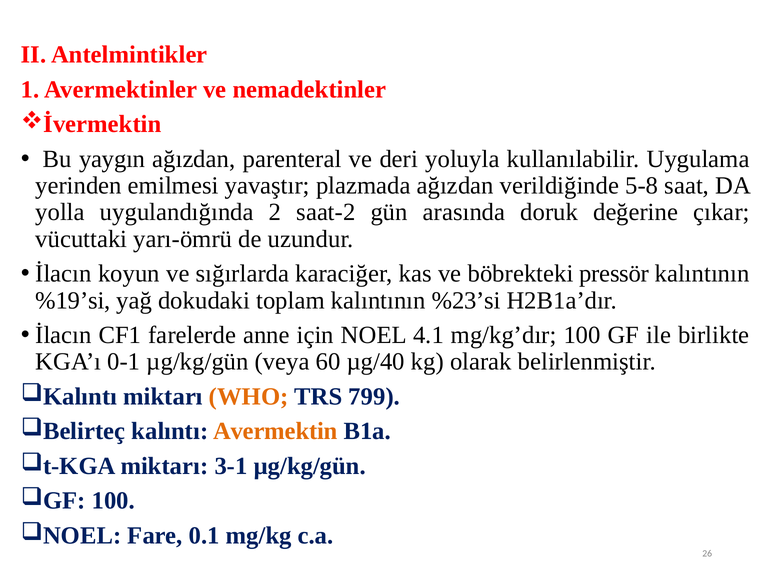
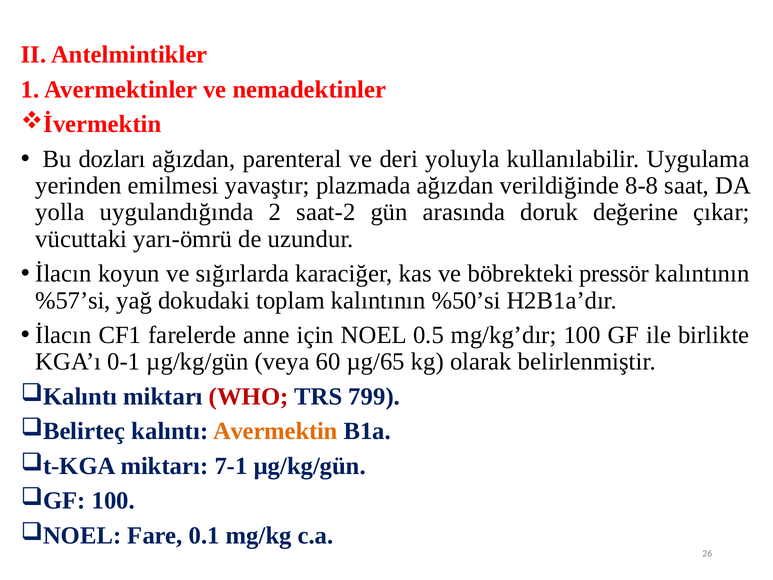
yaygın: yaygın -> dozları
5-8: 5-8 -> 8-8
%19’si: %19’si -> %57’si
%23’si: %23’si -> %50’si
4.1: 4.1 -> 0.5
µg/40: µg/40 -> µg/65
WHO colour: orange -> red
3-1: 3-1 -> 7-1
